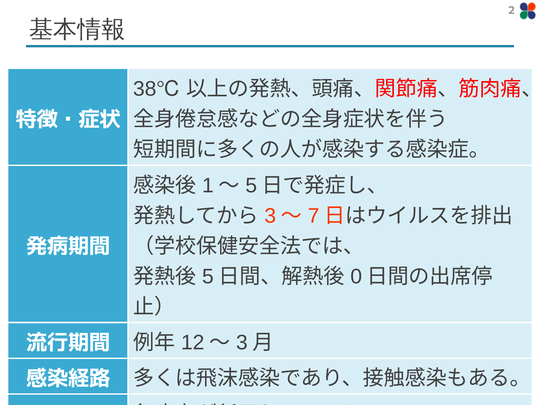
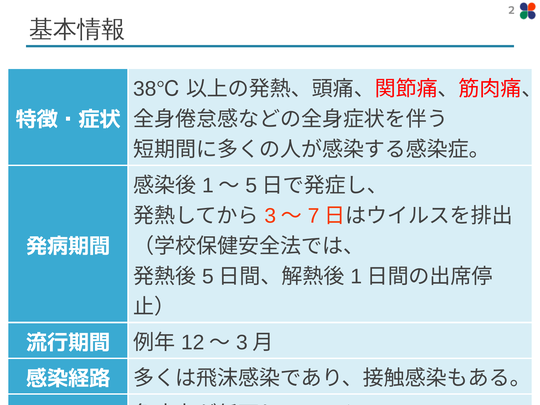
0 at (356, 277): 0 -> 1
